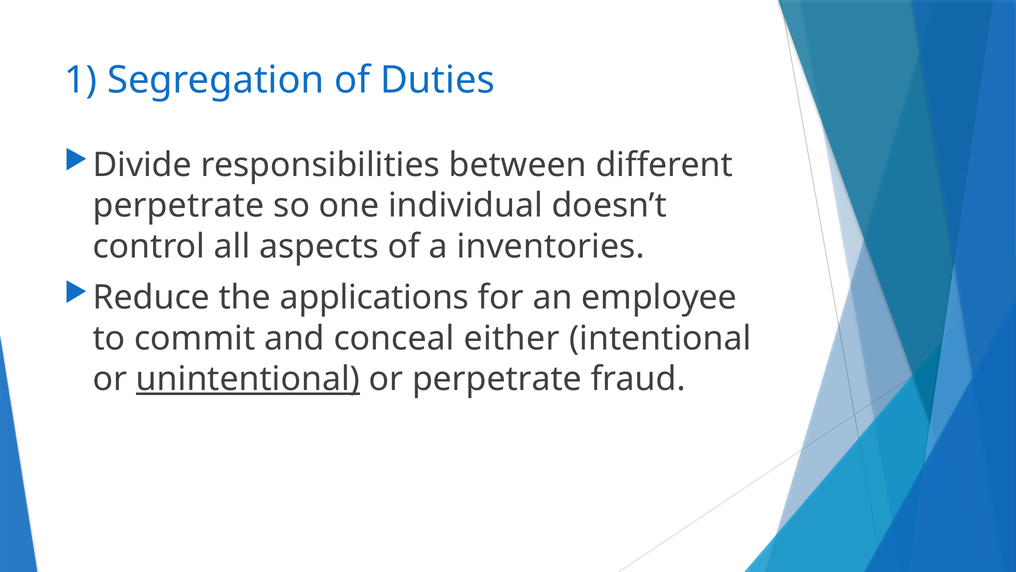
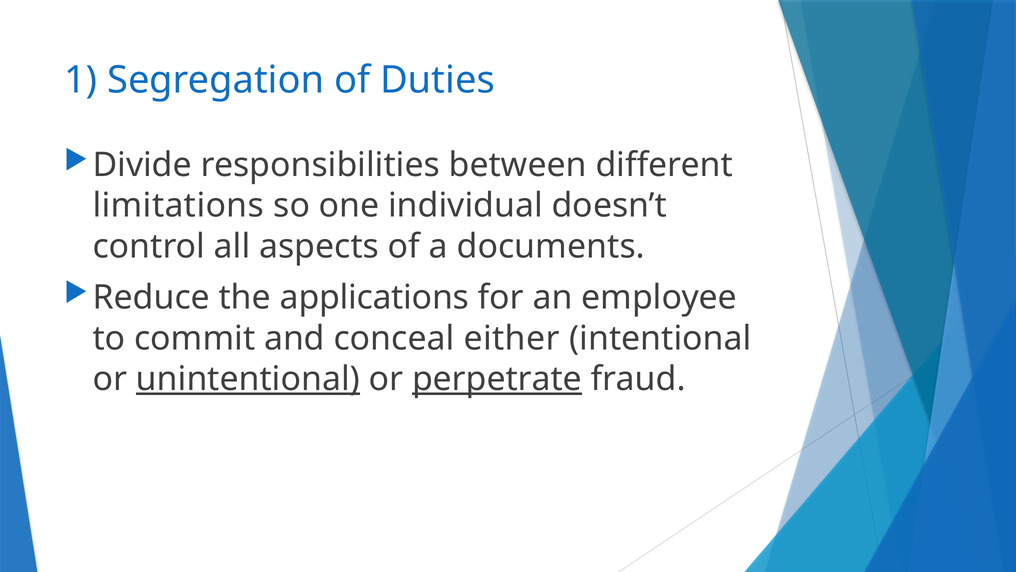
perpetrate at (178, 206): perpetrate -> limitations
inventories: inventories -> documents
perpetrate at (497, 379) underline: none -> present
